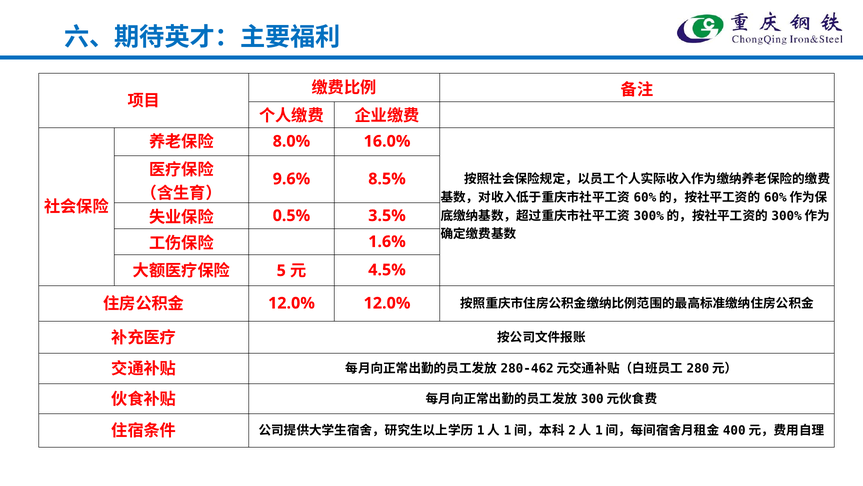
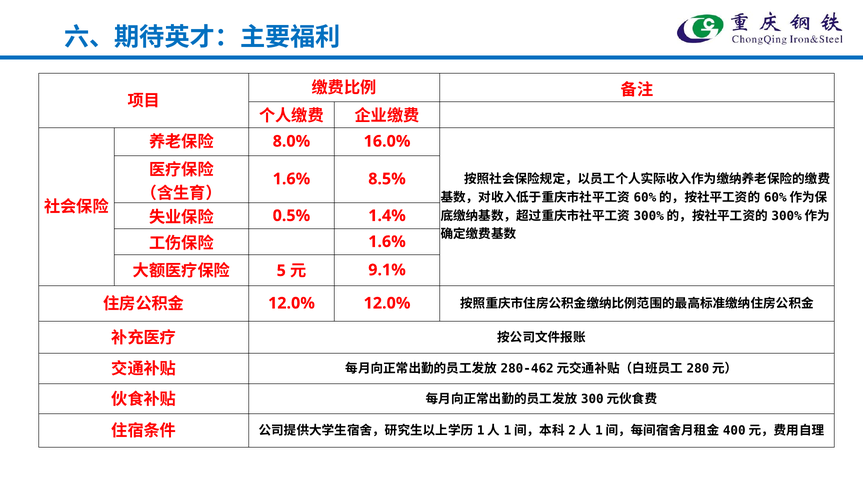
9.6% at (291, 179): 9.6% -> 1.6%
3.5%: 3.5% -> 1.4%
4.5%: 4.5% -> 9.1%
